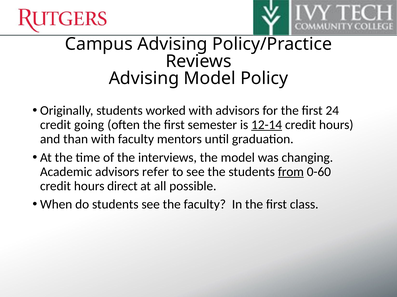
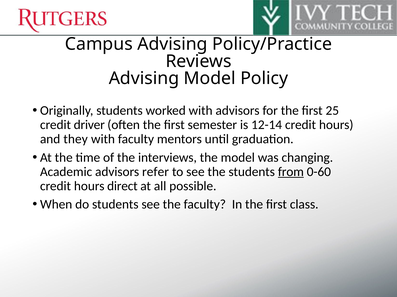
24: 24 -> 25
going: going -> driver
12-14 underline: present -> none
than: than -> they
